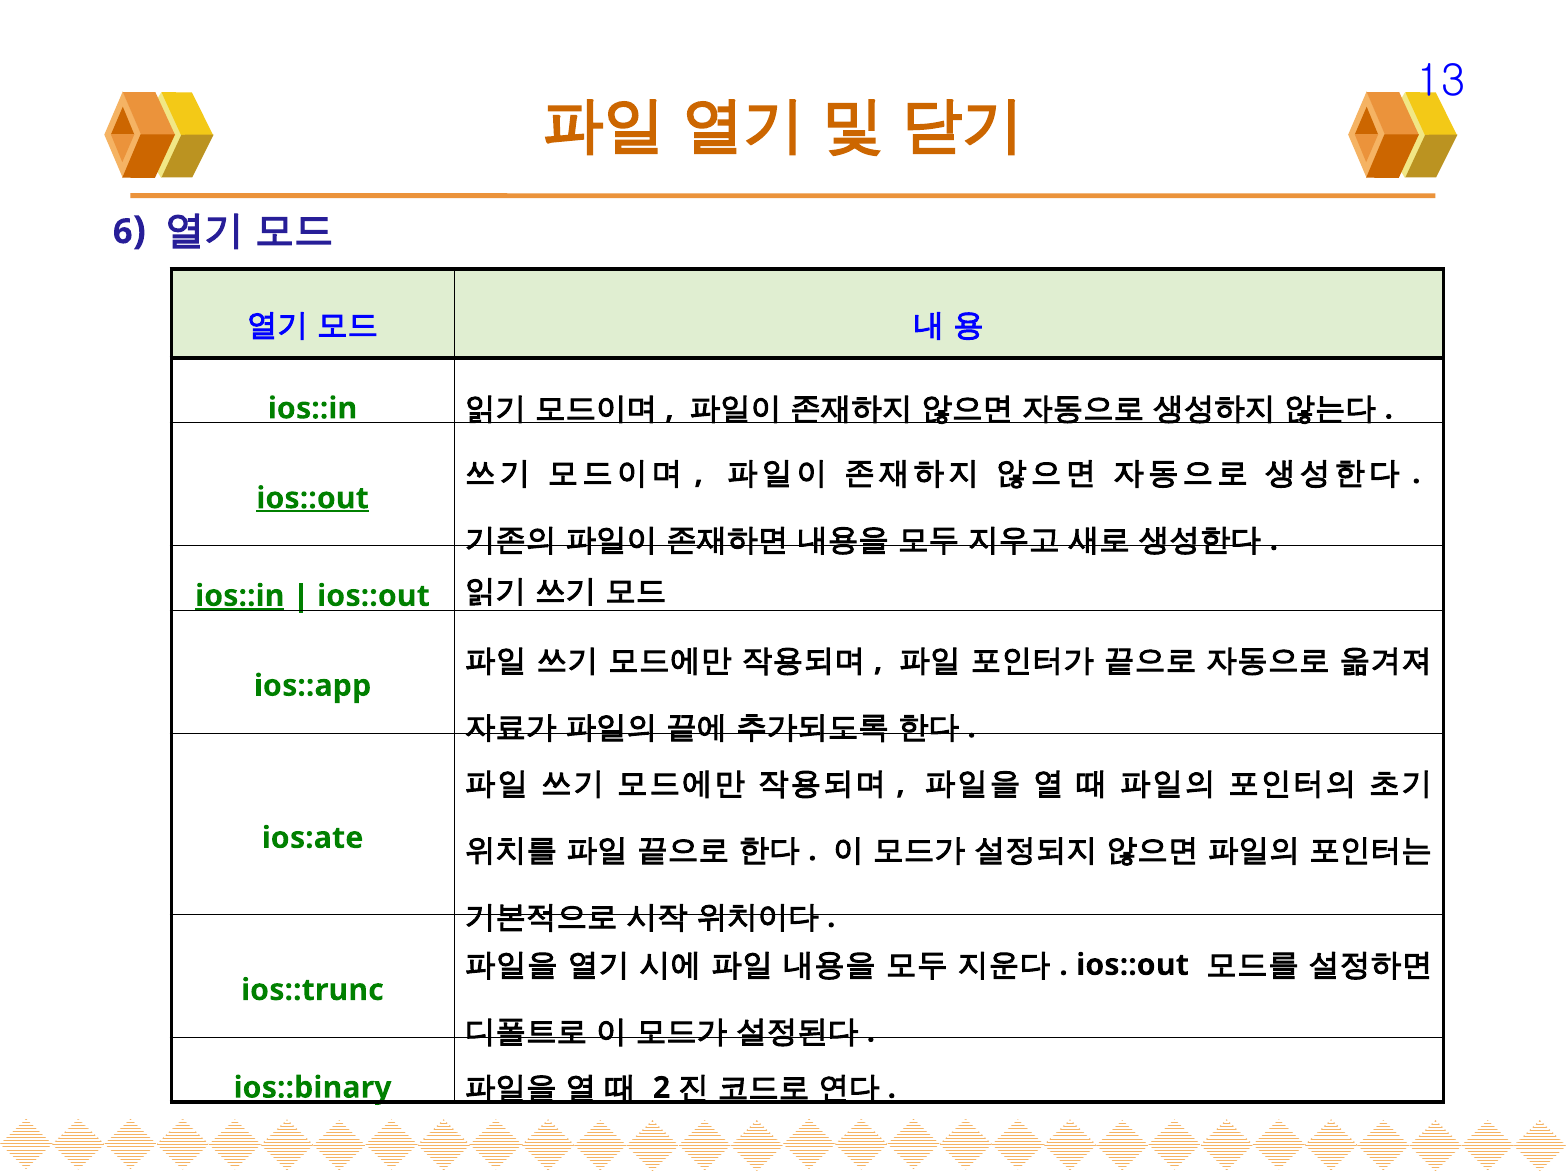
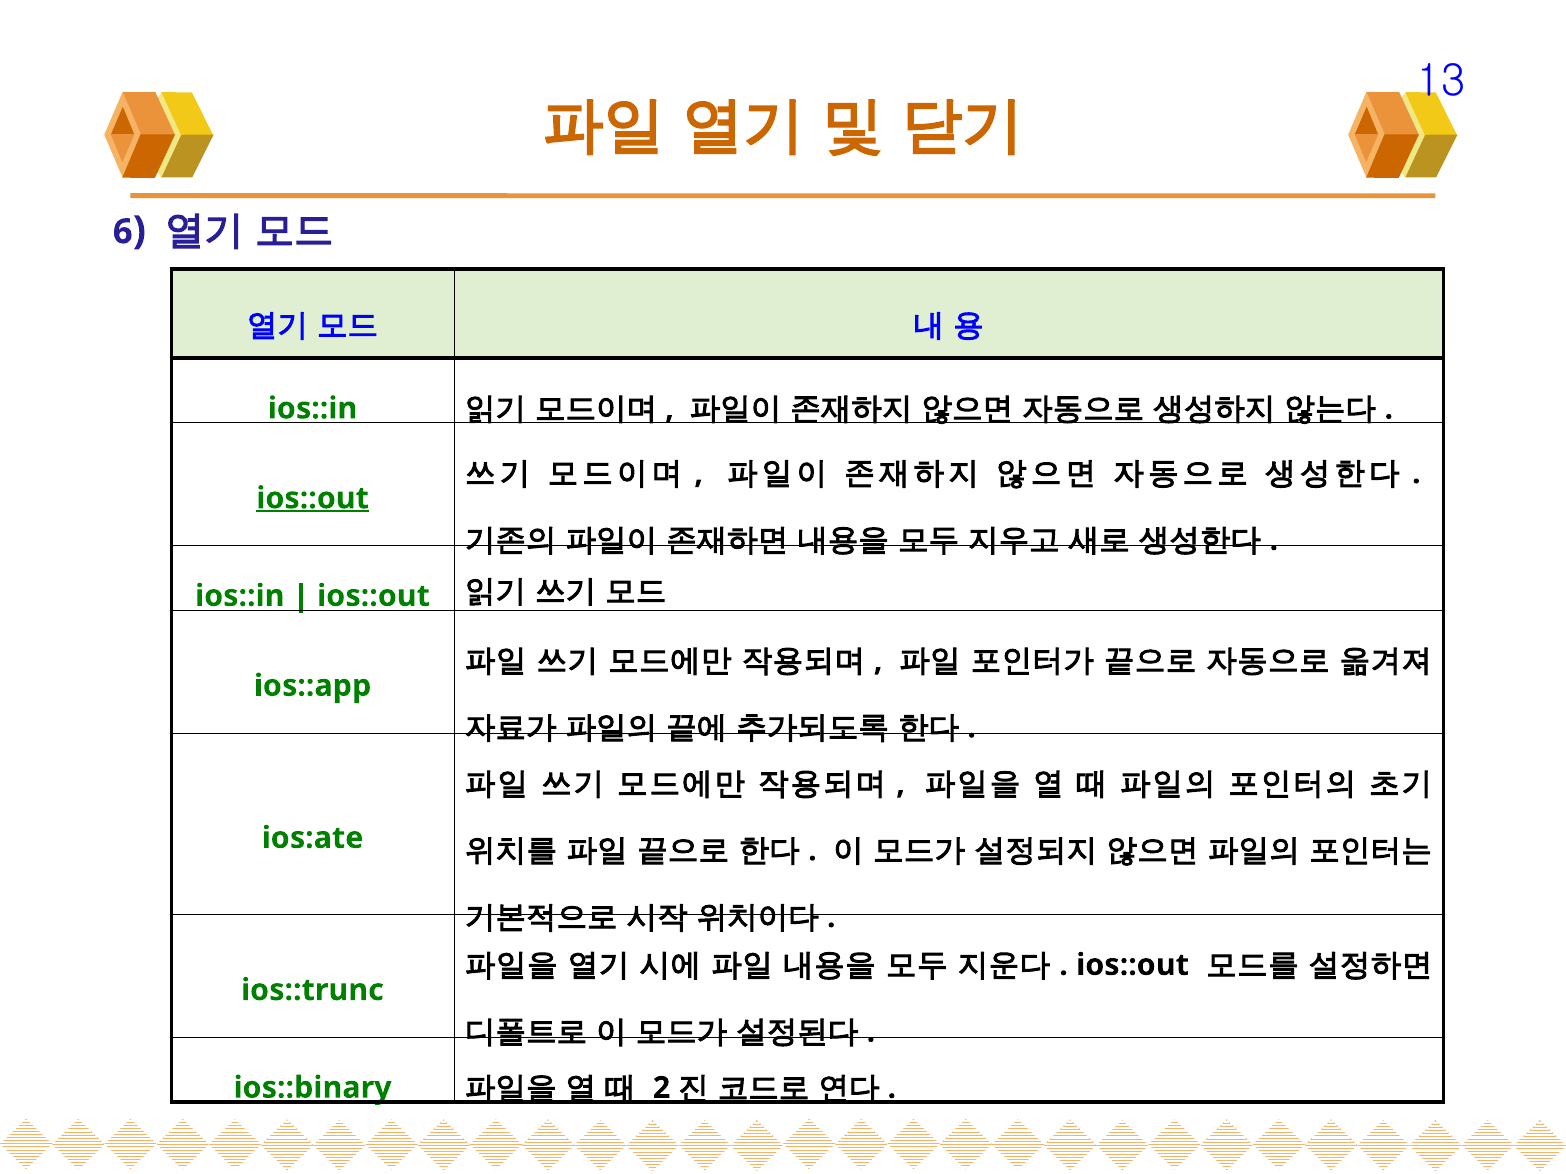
ios::in at (240, 596) underline: present -> none
